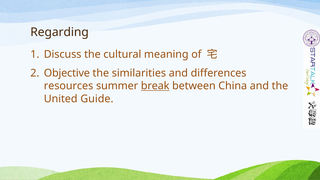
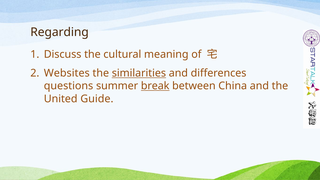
Objective: Objective -> Websites
similarities underline: none -> present
resources: resources -> questions
